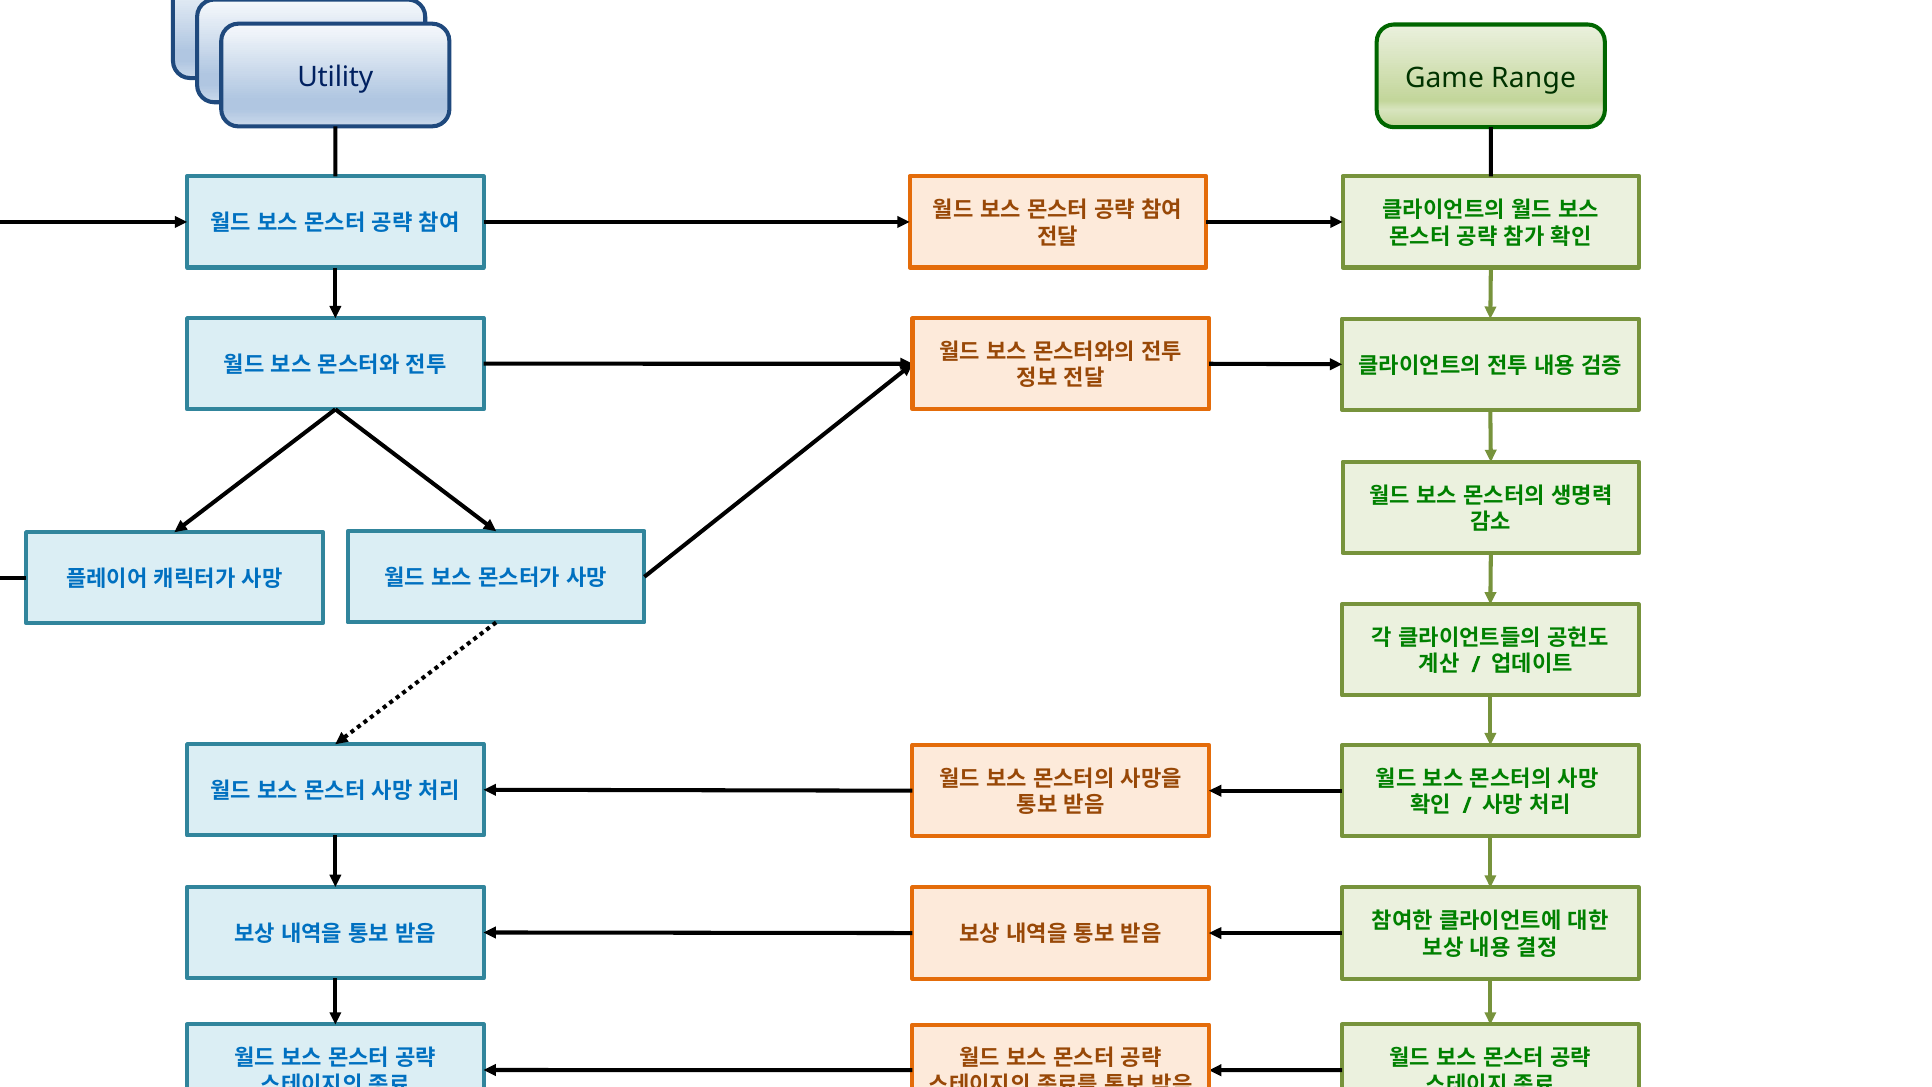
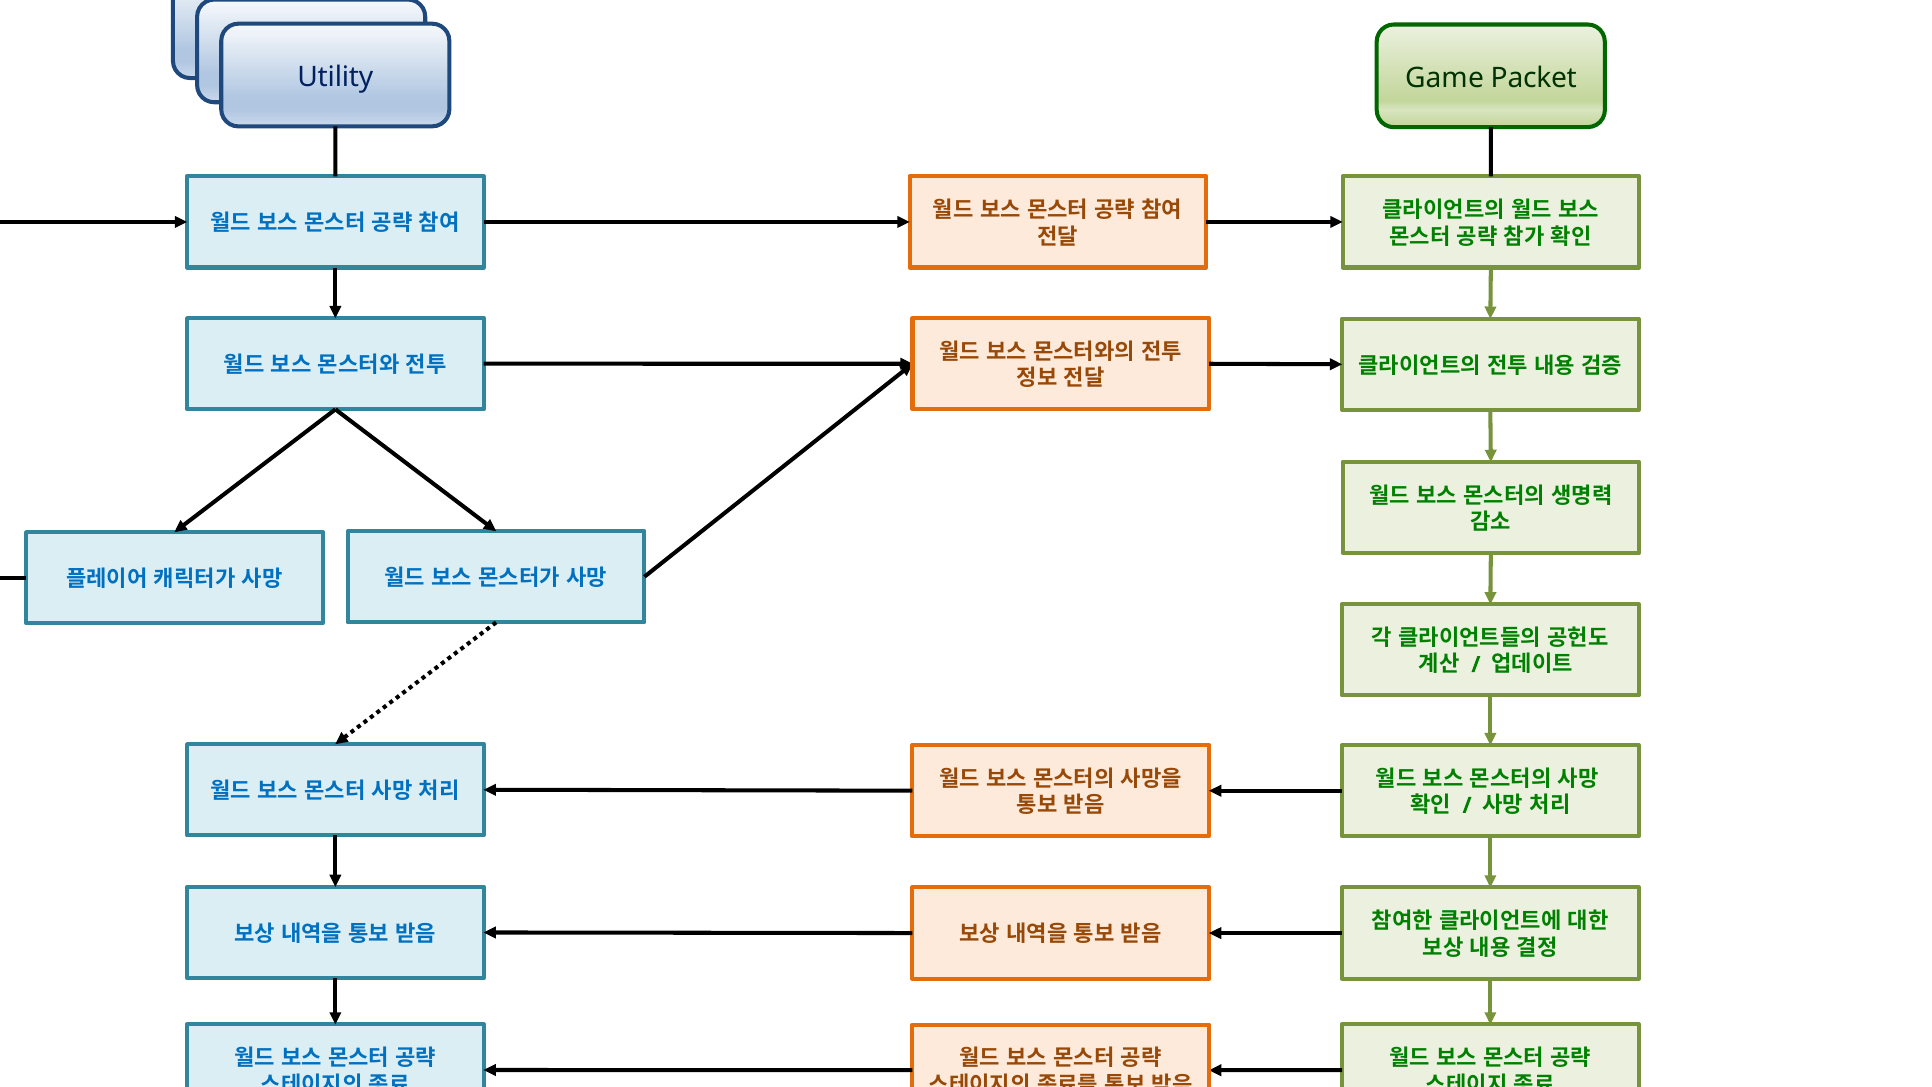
Range: Range -> Packet
